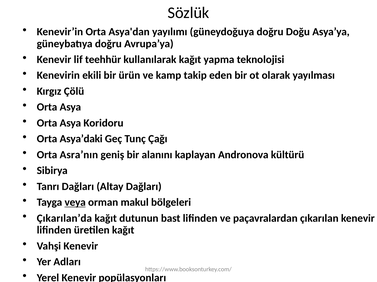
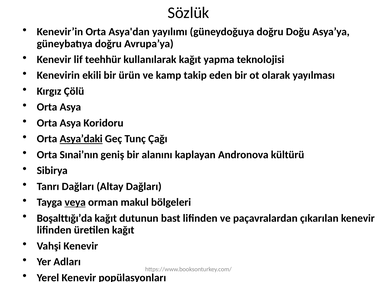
Asya’daki underline: none -> present
Asra’nın: Asra’nın -> Sınai’nın
Çıkarılan’da: Çıkarılan’da -> Boşalttığı’da
